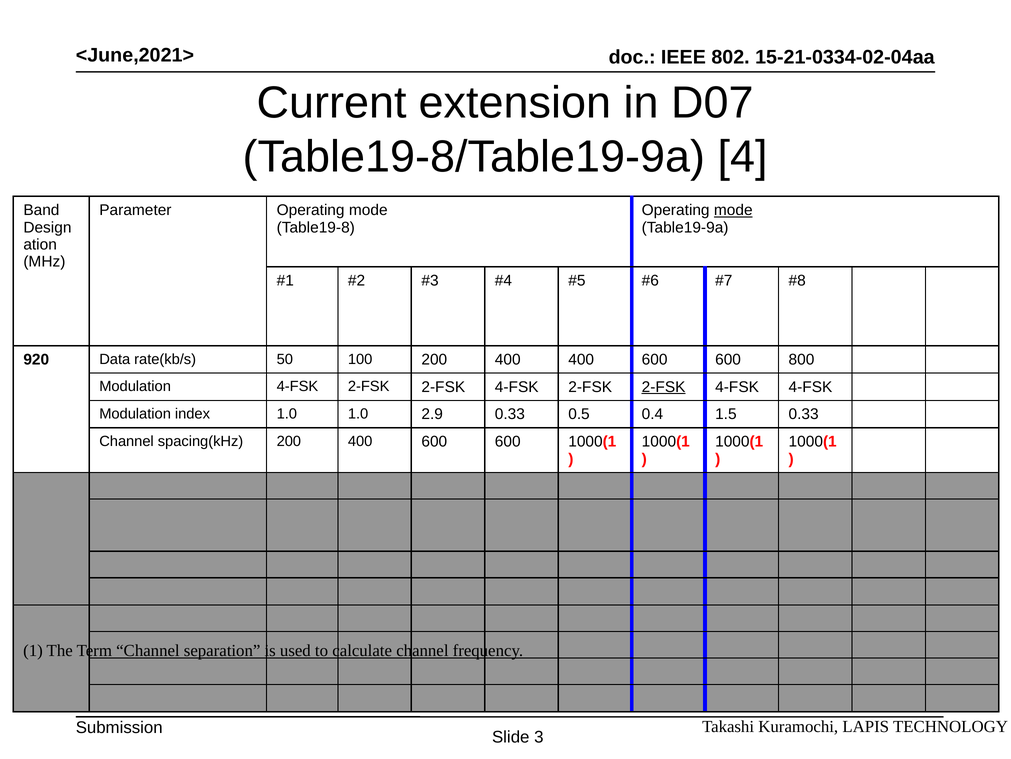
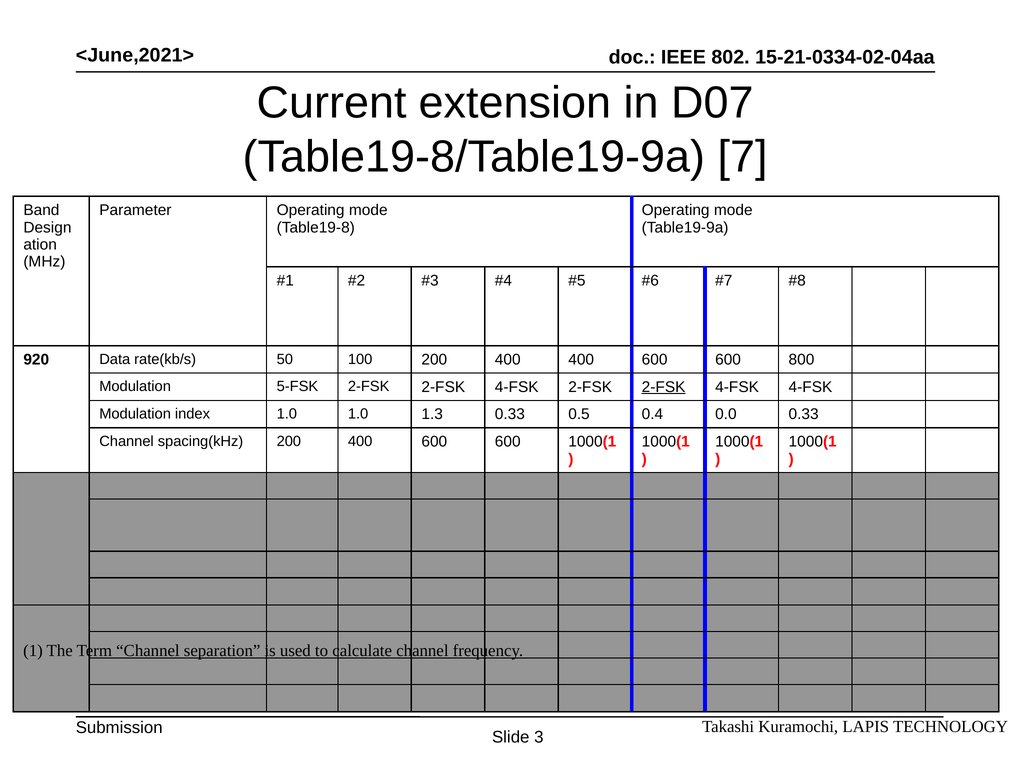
4: 4 -> 7
mode at (733, 210) underline: present -> none
Modulation 4-FSK: 4-FSK -> 5-FSK
2.9: 2.9 -> 1.3
1.5: 1.5 -> 0.0
